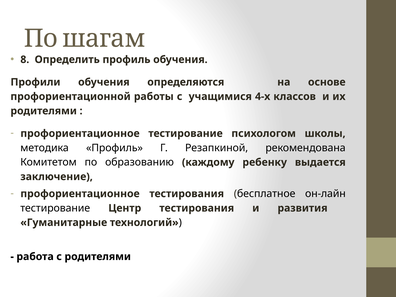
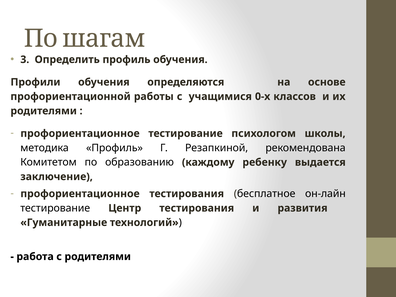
8: 8 -> 3
4-х: 4-х -> 0-х
